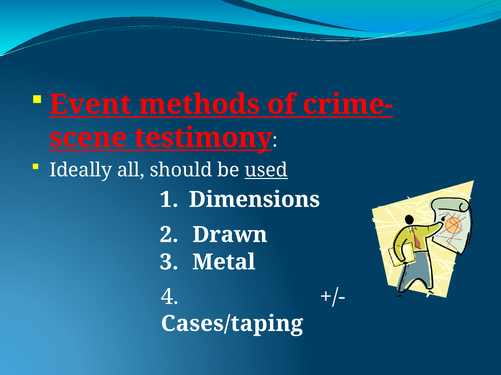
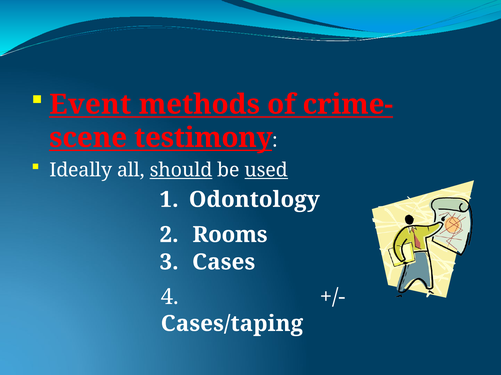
should underline: none -> present
Dimensions: Dimensions -> Odontology
Drawn: Drawn -> Rooms
Metal: Metal -> Cases
